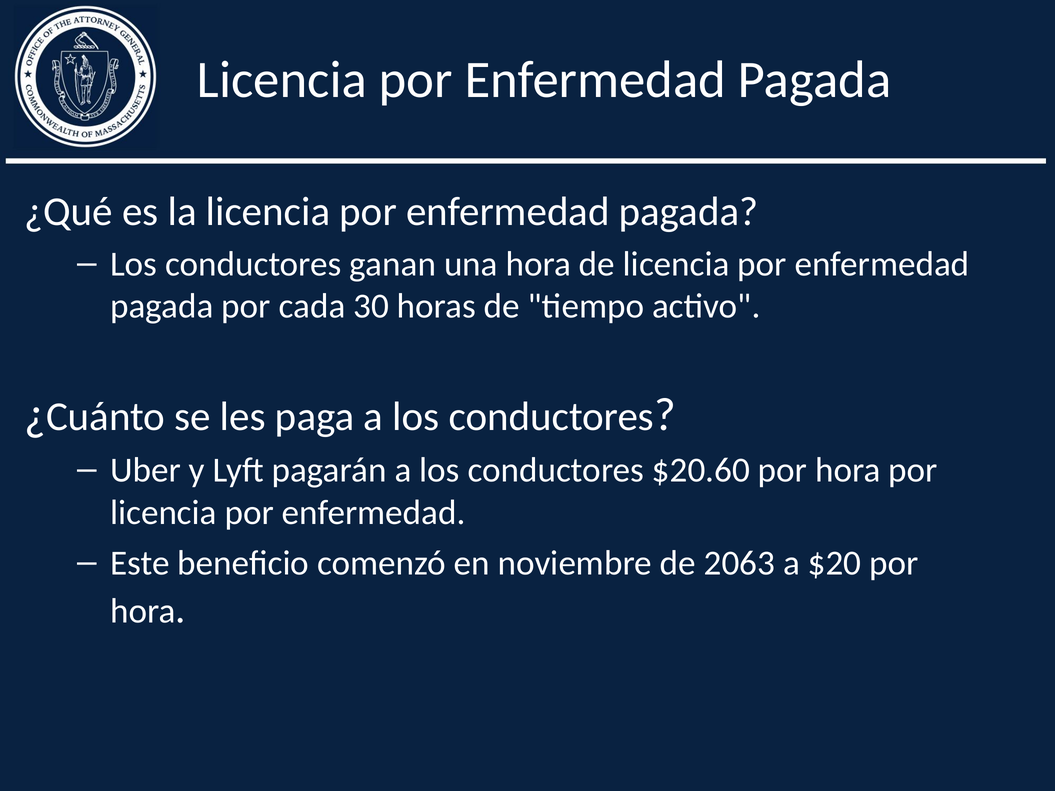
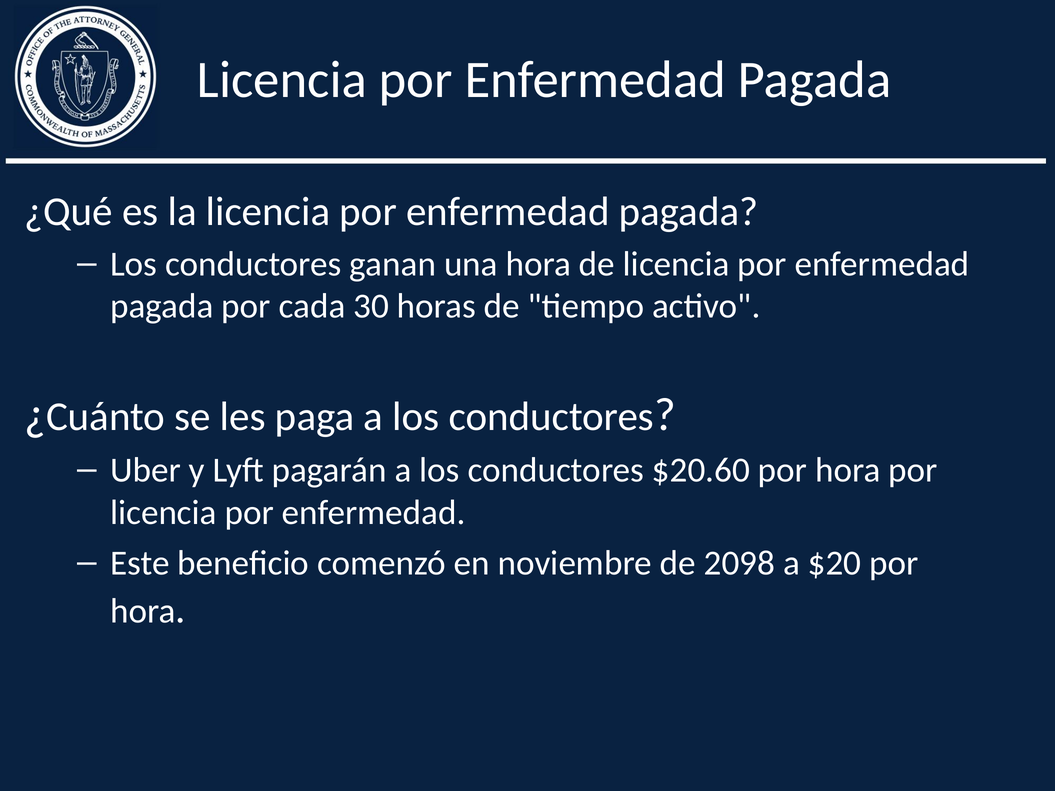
2063: 2063 -> 2098
